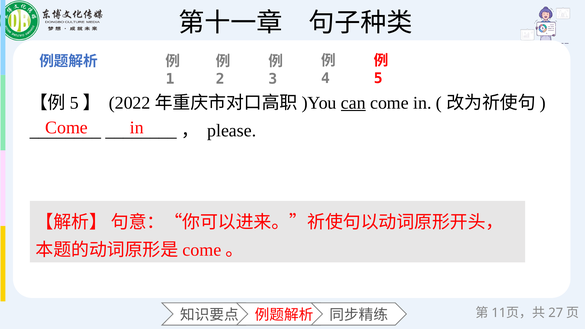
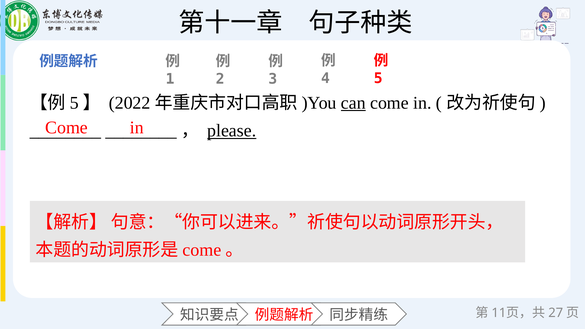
please underline: none -> present
